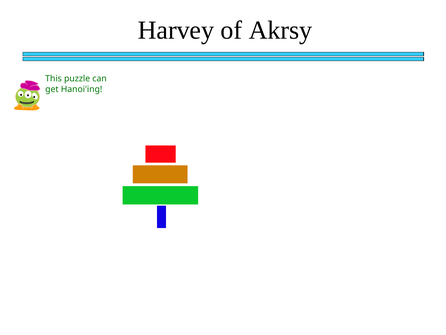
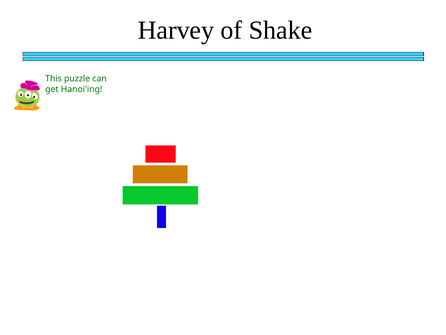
Akrsy: Akrsy -> Shake
